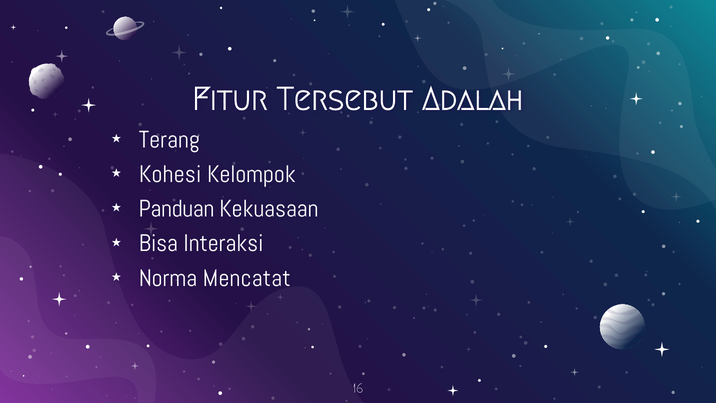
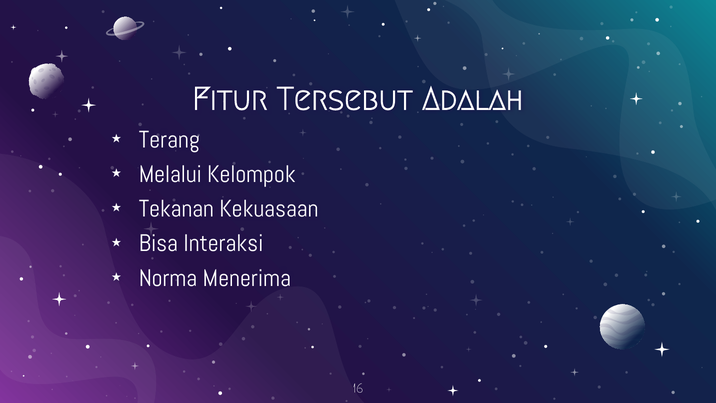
Kohesi: Kohesi -> Melalui
Panduan: Panduan -> Tekanan
Mencatat: Mencatat -> Menerima
